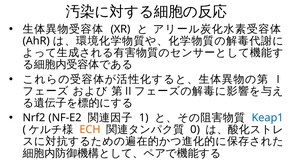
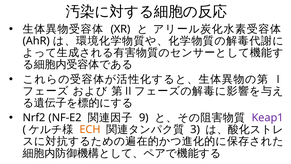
1: 1 -> 9
Keap1 colour: blue -> purple
0: 0 -> 3
